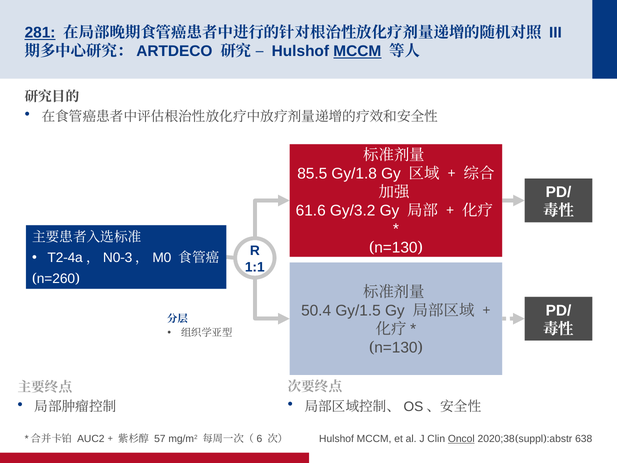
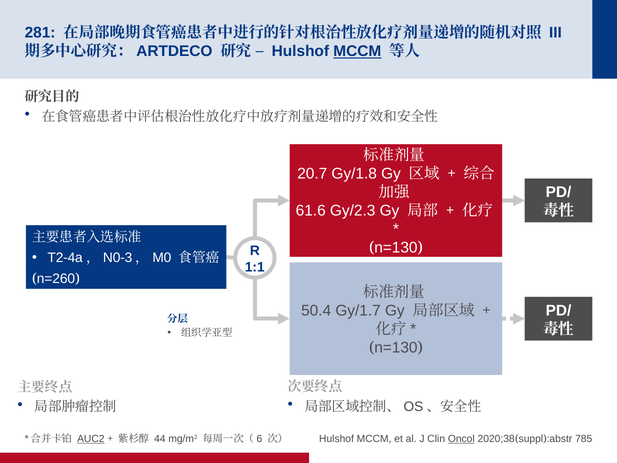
281 underline: present -> none
85.5: 85.5 -> 20.7
Gy/3.2: Gy/3.2 -> Gy/2.3
Gy/1.5: Gy/1.5 -> Gy/1.7
AUC2 underline: none -> present
57: 57 -> 44
638: 638 -> 785
